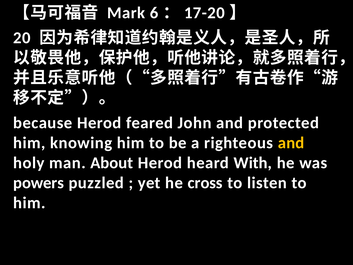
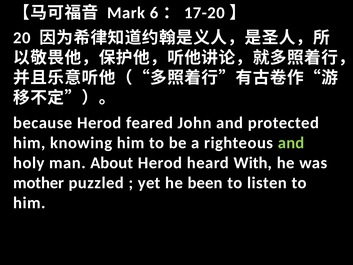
and at (291, 143) colour: yellow -> light green
powers: powers -> mother
cross: cross -> been
